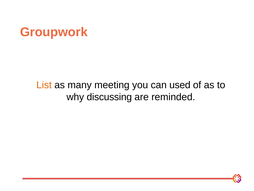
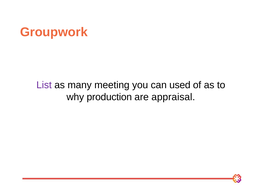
List colour: orange -> purple
discussing: discussing -> production
reminded: reminded -> appraisal
